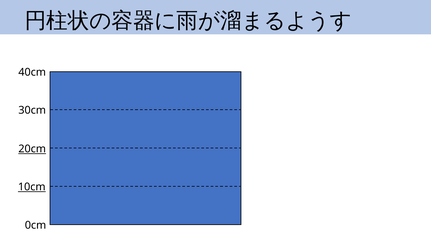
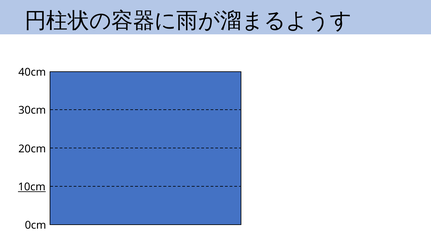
20cm underline: present -> none
